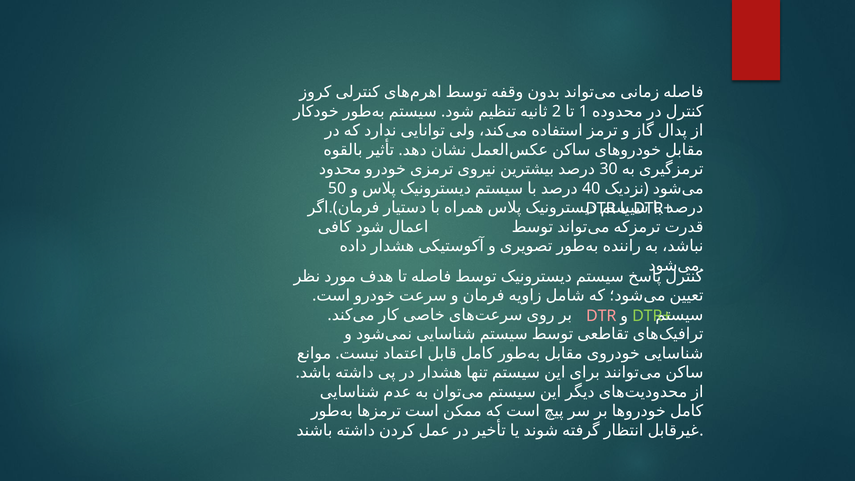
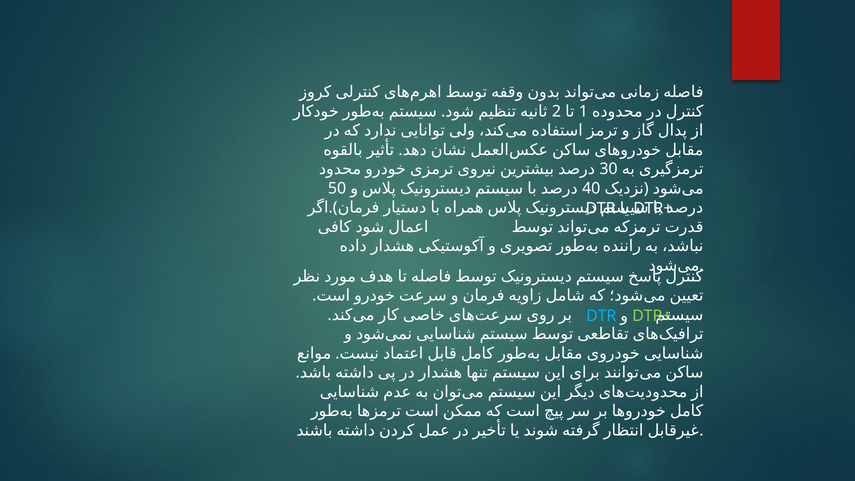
DTR at (601, 316) colour: pink -> light blue
